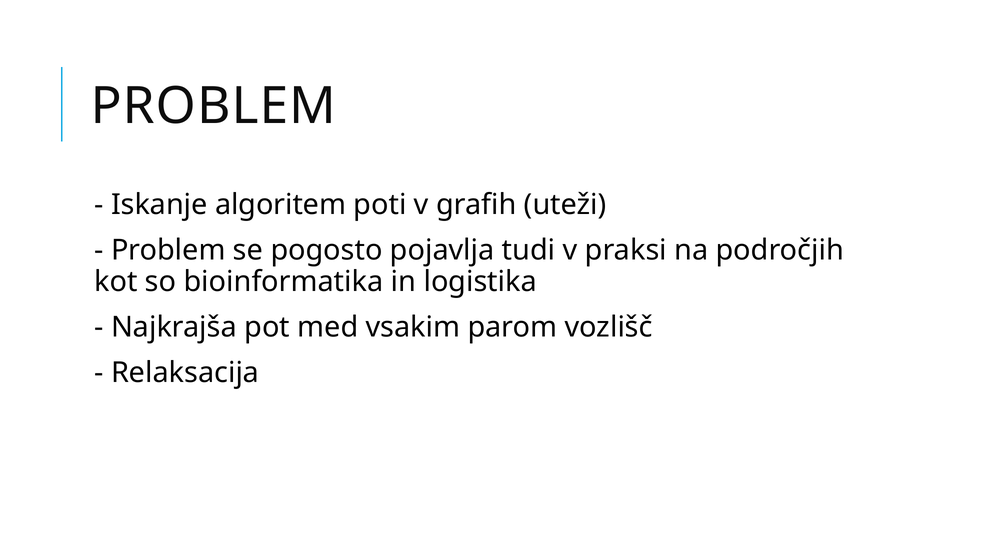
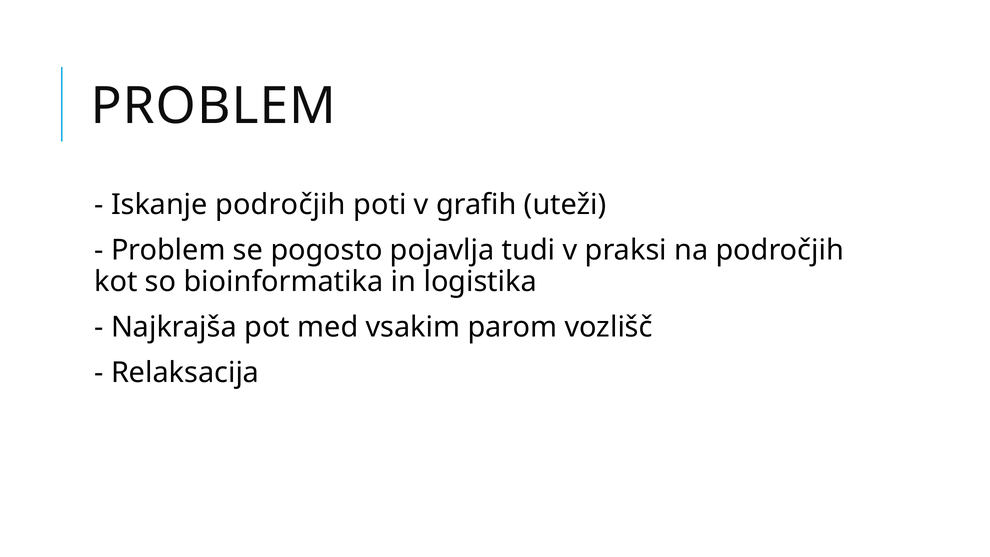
Iskanje algoritem: algoritem -> področjih
